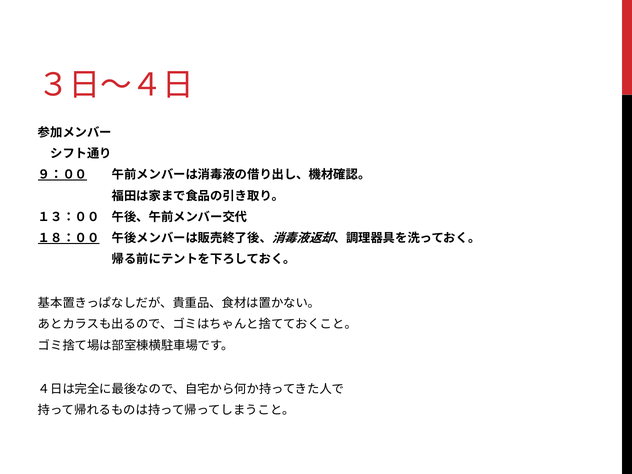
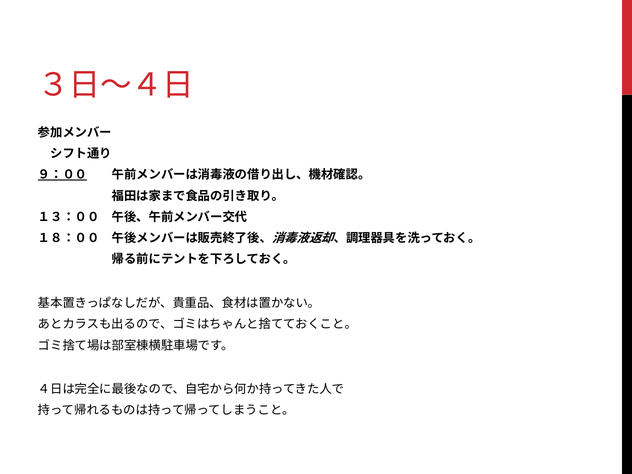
１８：００ underline: present -> none
